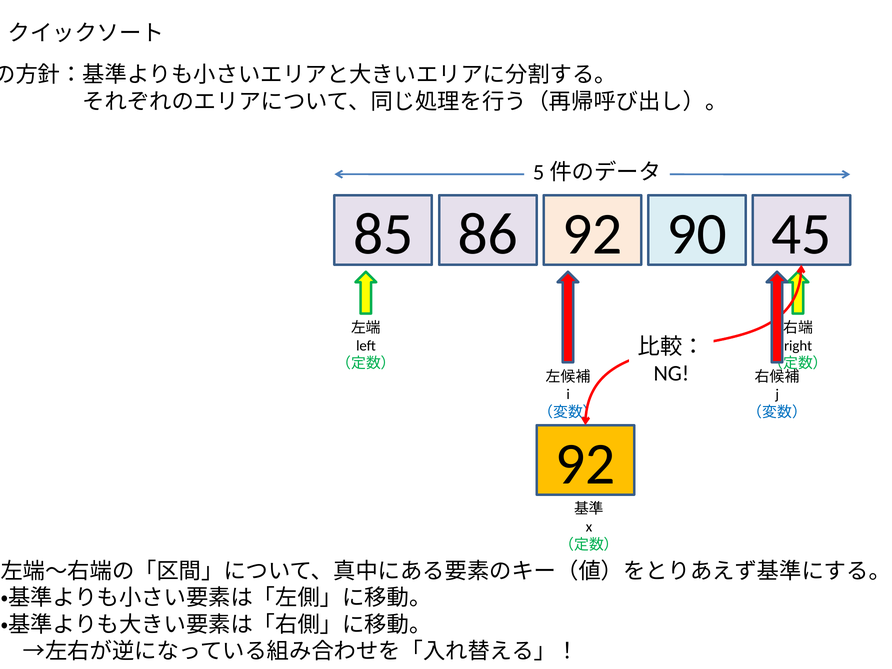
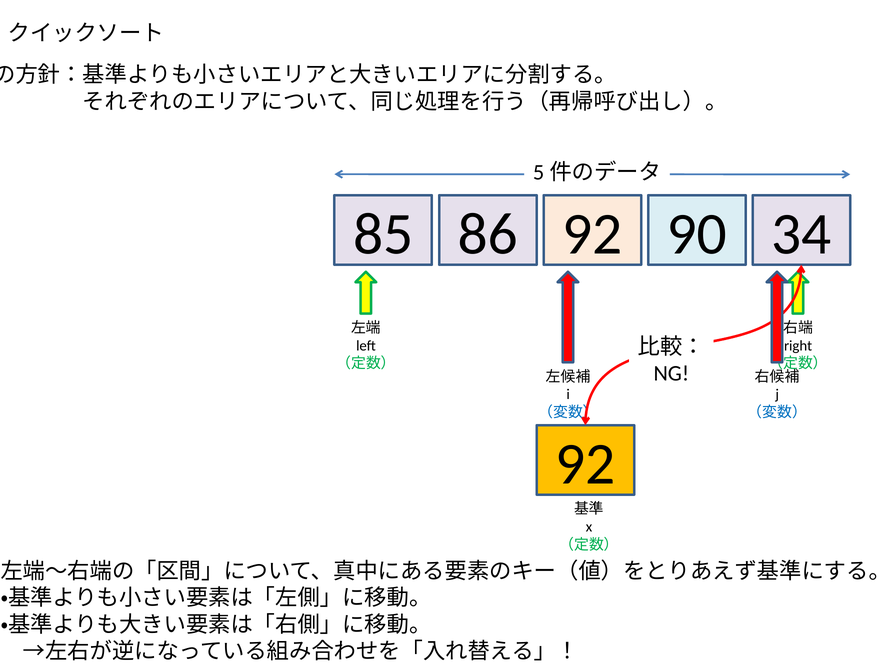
45: 45 -> 34
